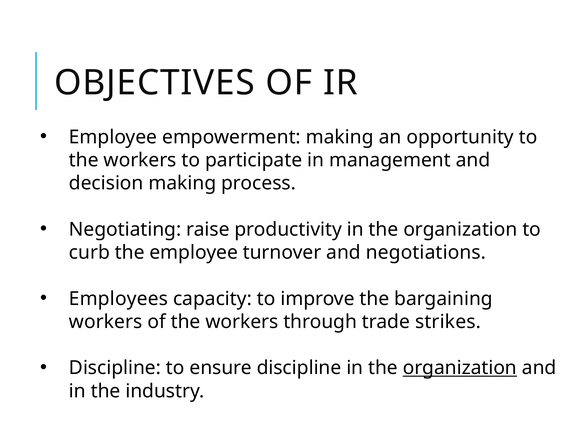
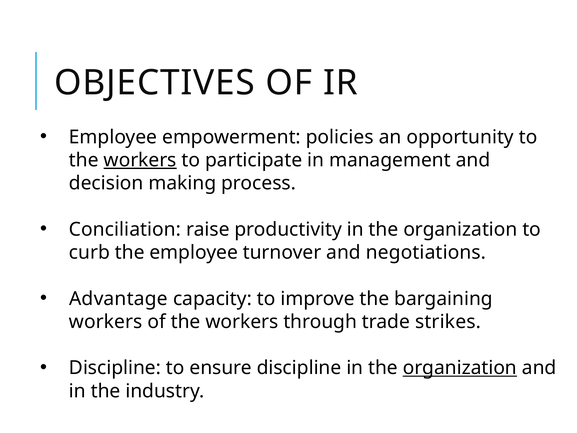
empowerment making: making -> policies
workers at (140, 160) underline: none -> present
Negotiating: Negotiating -> Conciliation
Employees: Employees -> Advantage
